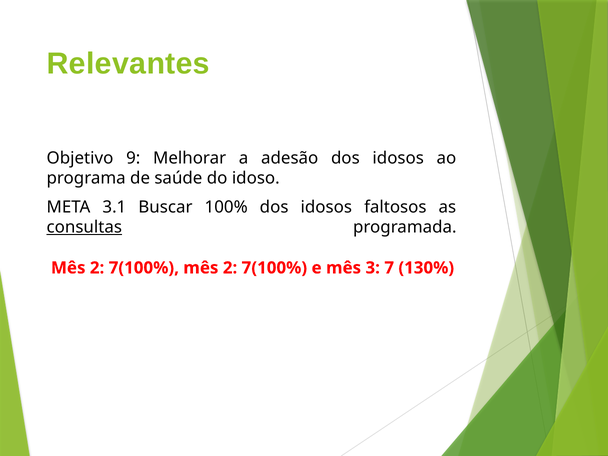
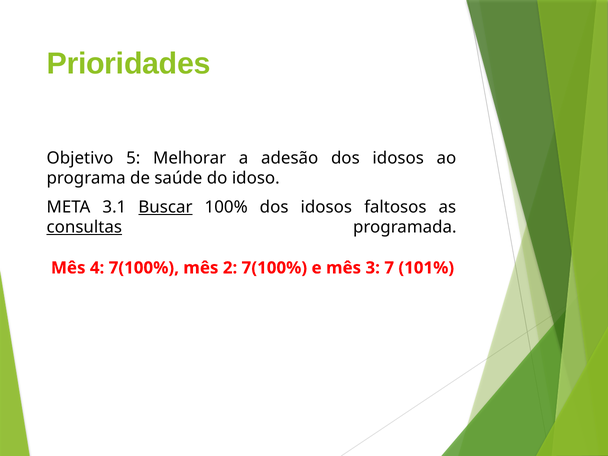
Relevantes: Relevantes -> Prioridades
9: 9 -> 5
Buscar underline: none -> present
2 at (97, 268): 2 -> 4
130%: 130% -> 101%
